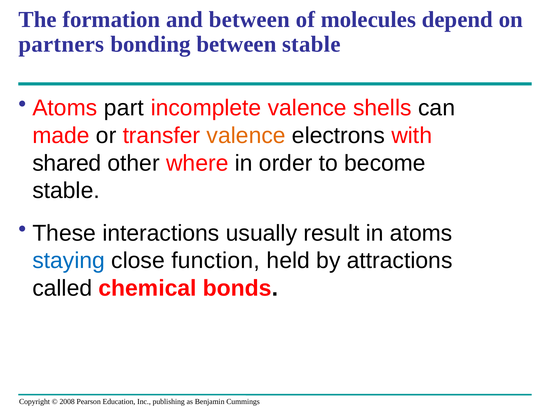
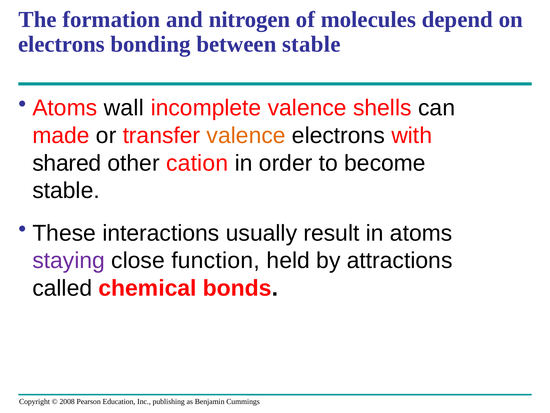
and between: between -> nitrogen
partners at (61, 44): partners -> electrons
part: part -> wall
where: where -> cation
staying colour: blue -> purple
